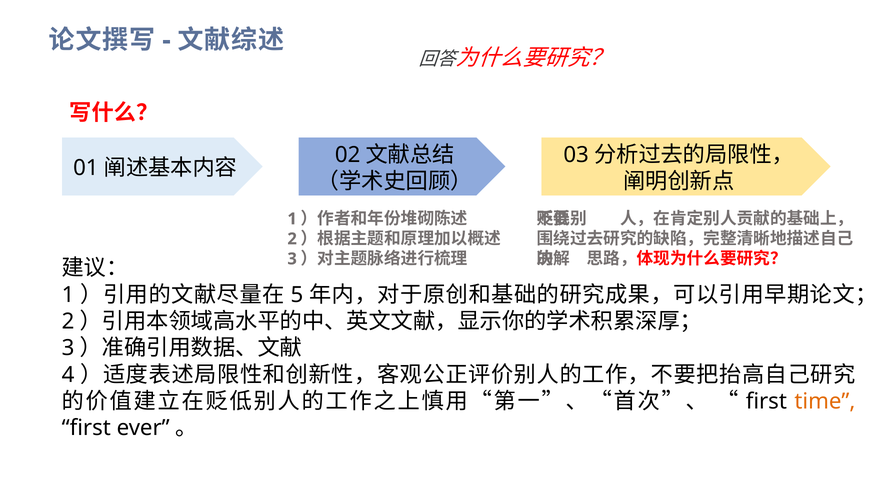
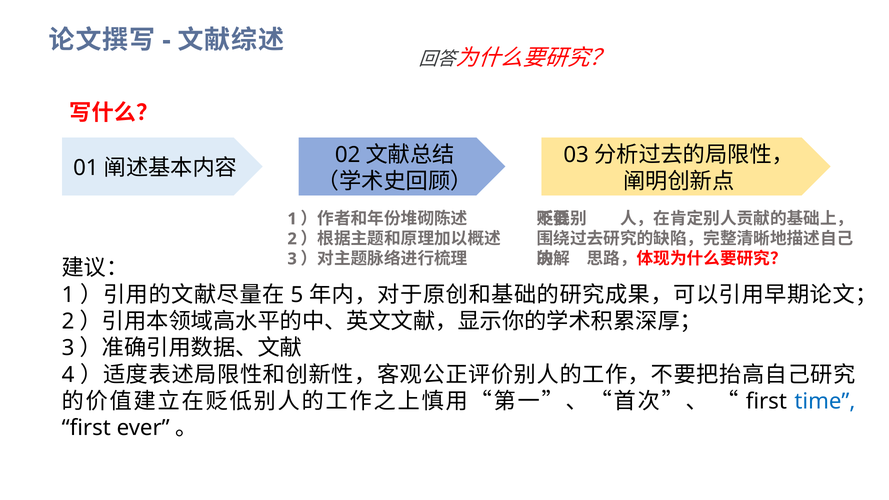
time colour: orange -> blue
